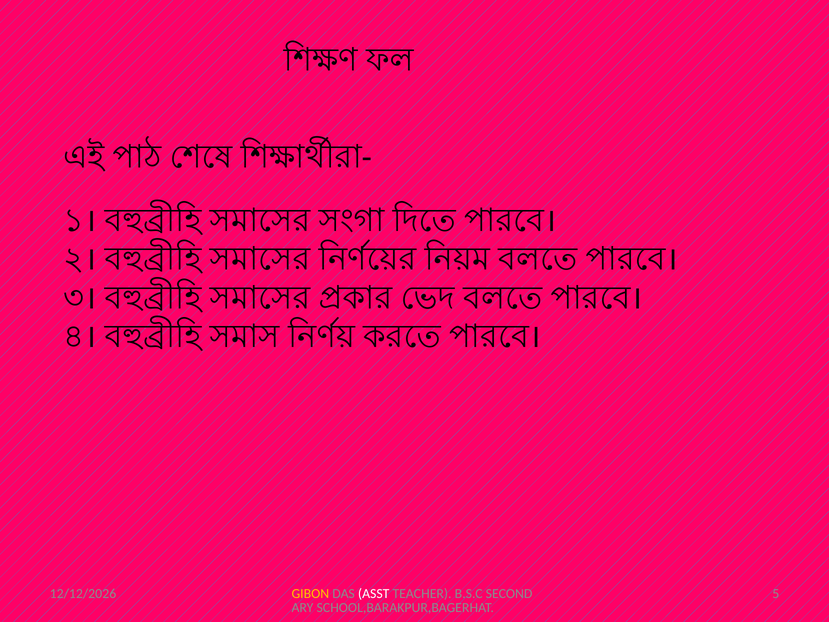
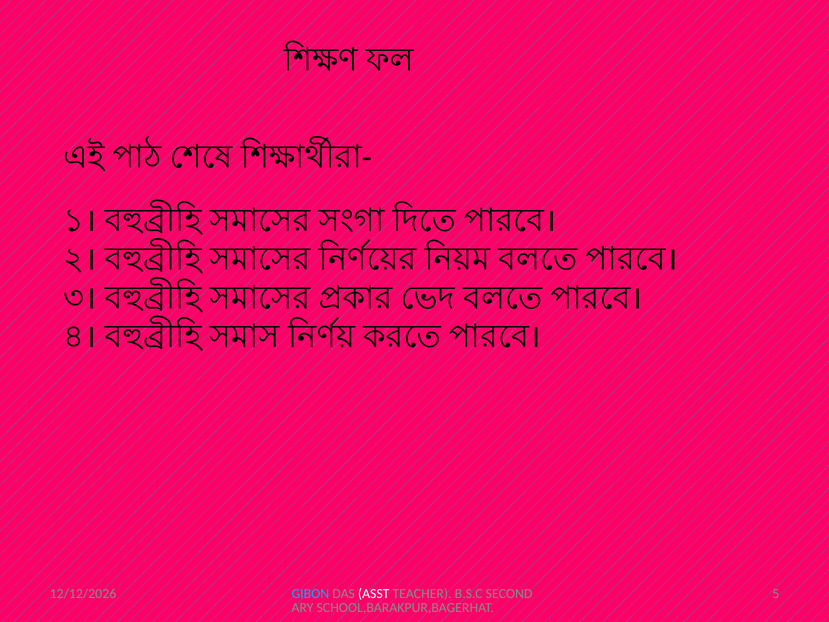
GIBON colour: yellow -> light blue
